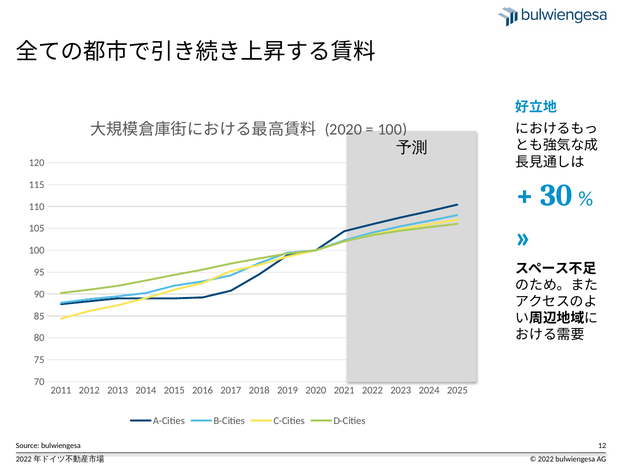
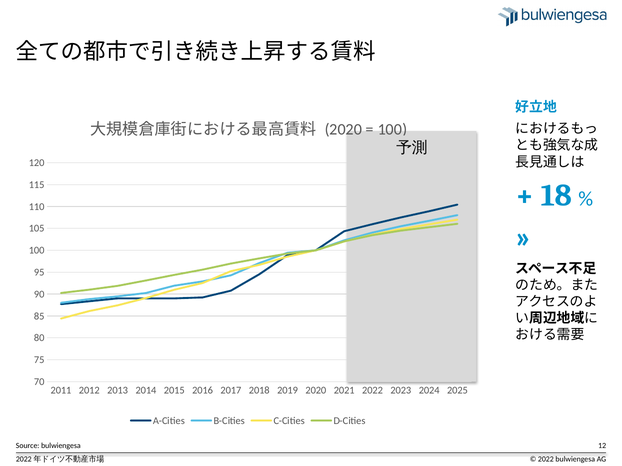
30: 30 -> 18
